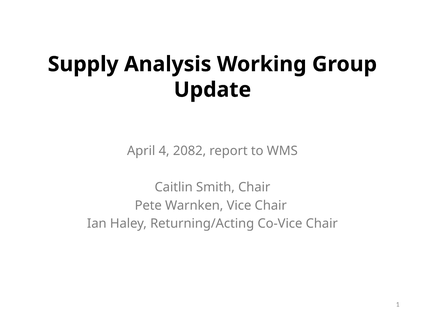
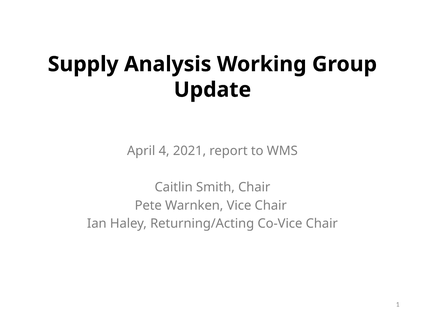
2082: 2082 -> 2021
